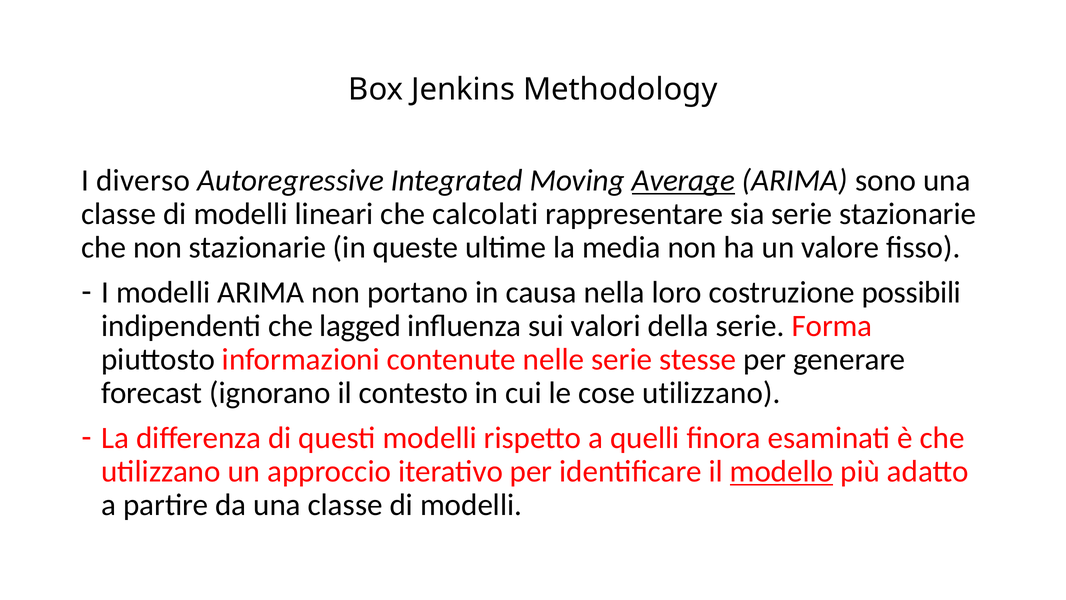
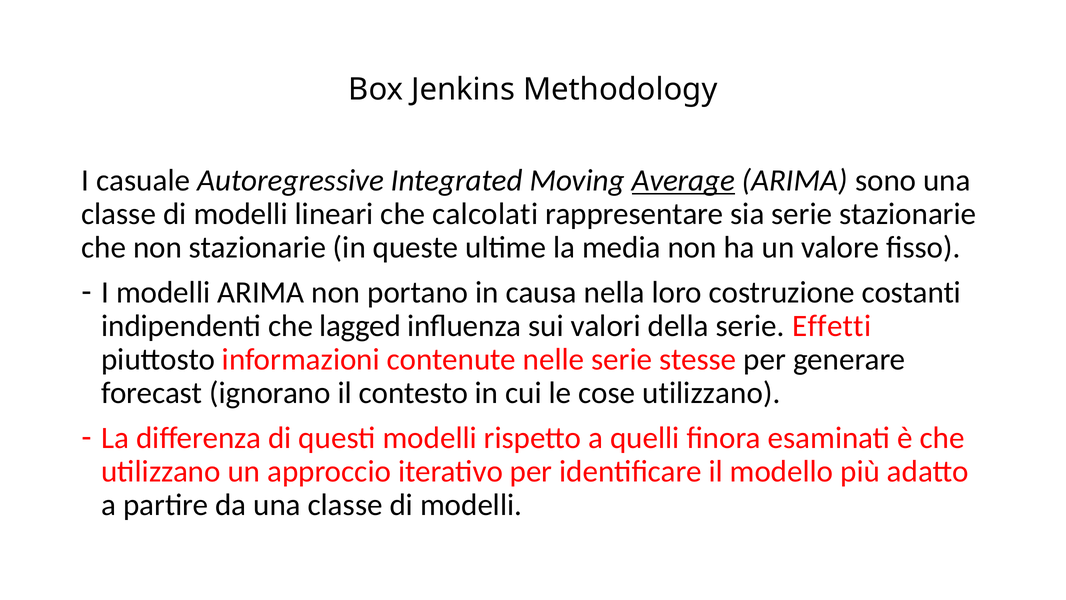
diverso: diverso -> casuale
possibili: possibili -> costanti
Forma: Forma -> Effetti
modello underline: present -> none
